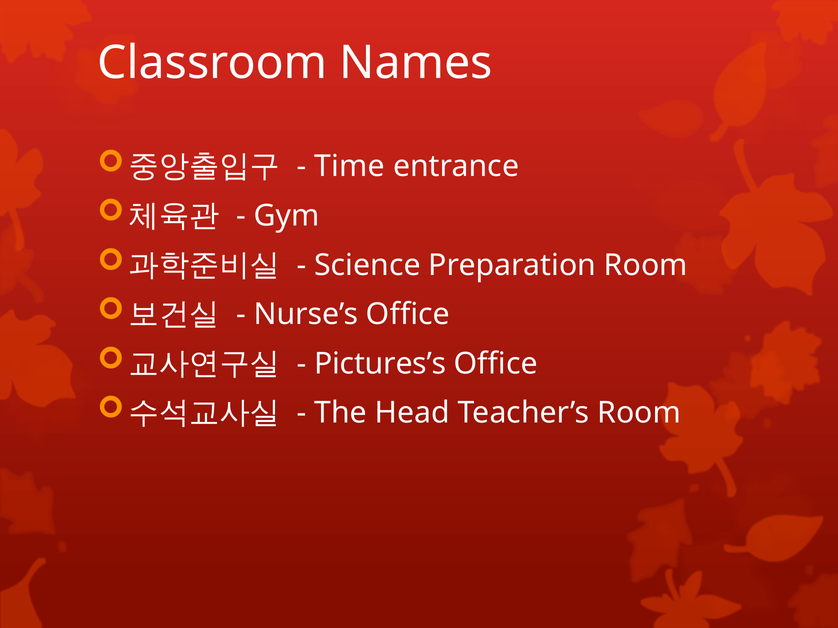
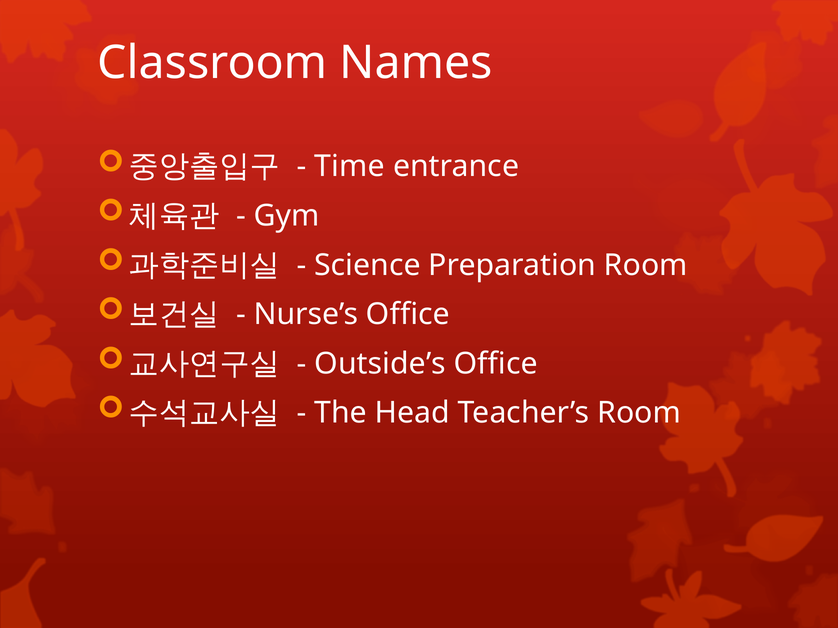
Pictures’s: Pictures’s -> Outside’s
